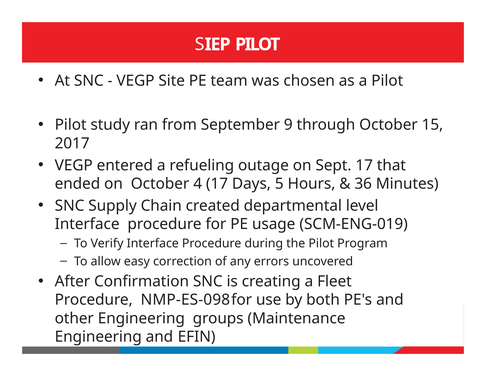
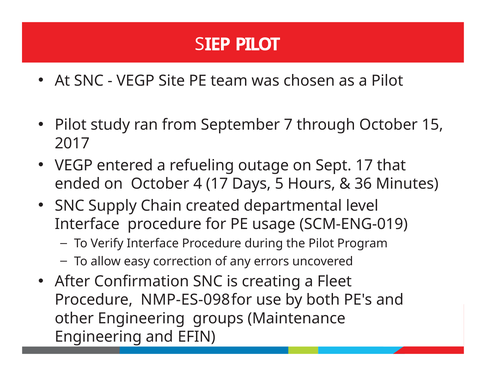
9: 9 -> 7
